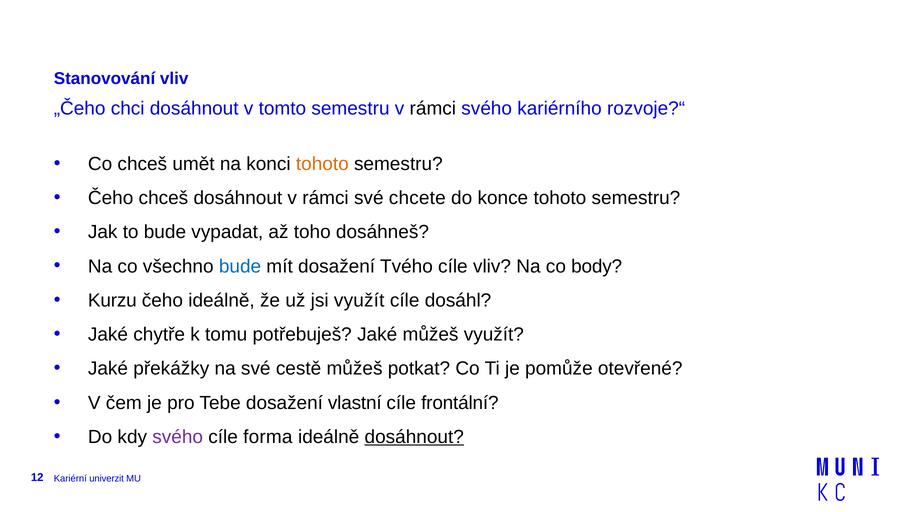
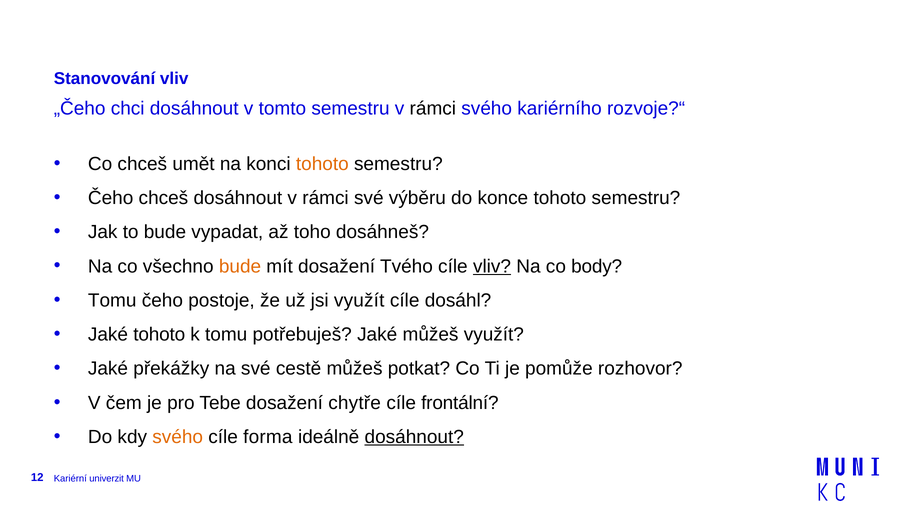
chcete: chcete -> výběru
bude at (240, 267) colour: blue -> orange
vliv at (492, 267) underline: none -> present
Kurzu at (112, 301): Kurzu -> Tomu
čeho ideálně: ideálně -> postoje
Jaké chytře: chytře -> tohoto
otevřené: otevřené -> rozhovor
vlastní: vlastní -> chytře
svého at (178, 437) colour: purple -> orange
